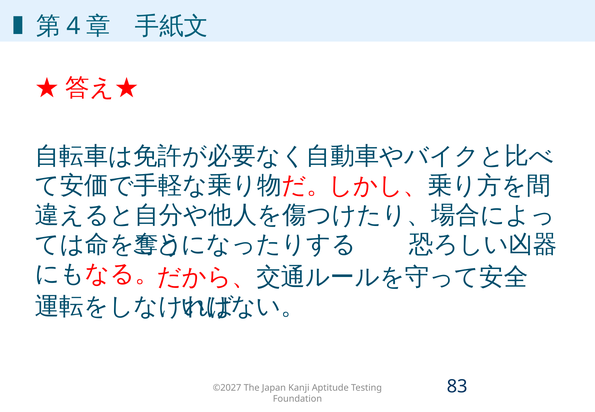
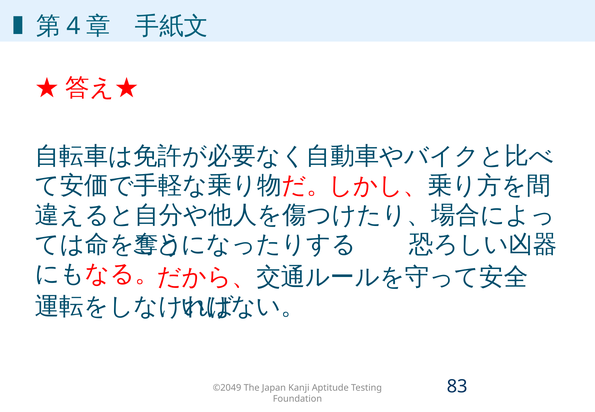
©2027: ©2027 -> ©2049
